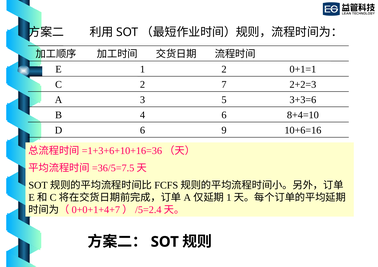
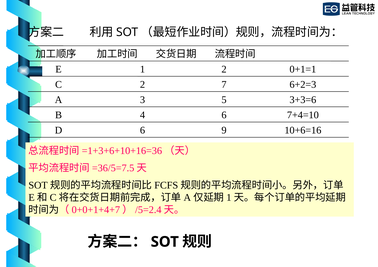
2+2=3: 2+2=3 -> 6+2=3
8+4=10: 8+4=10 -> 7+4=10
